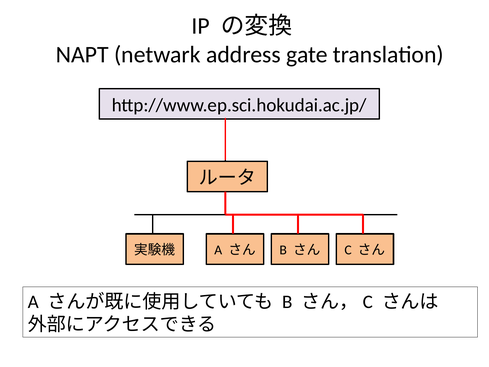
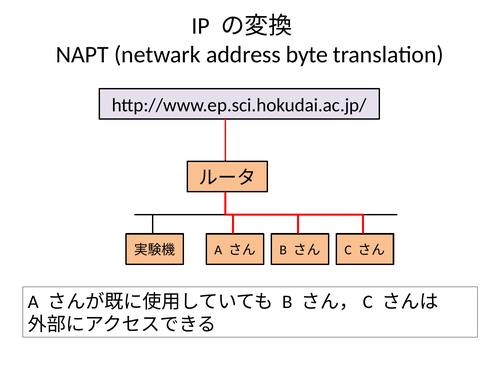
gate: gate -> byte
